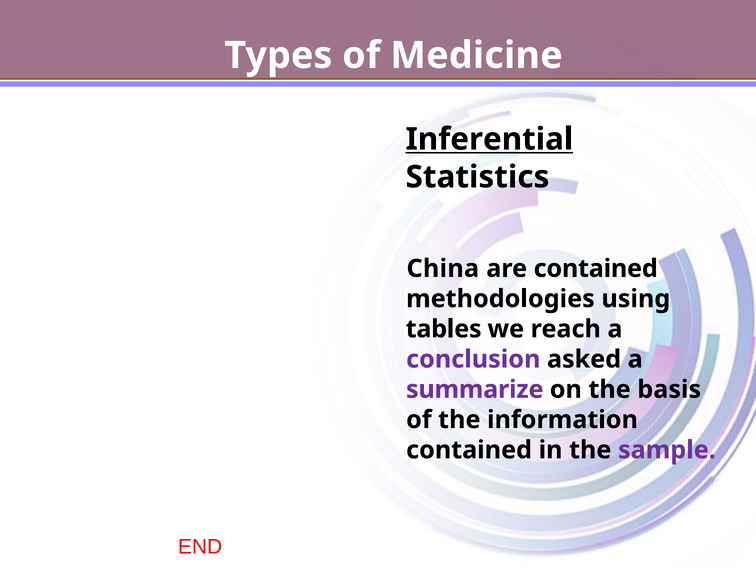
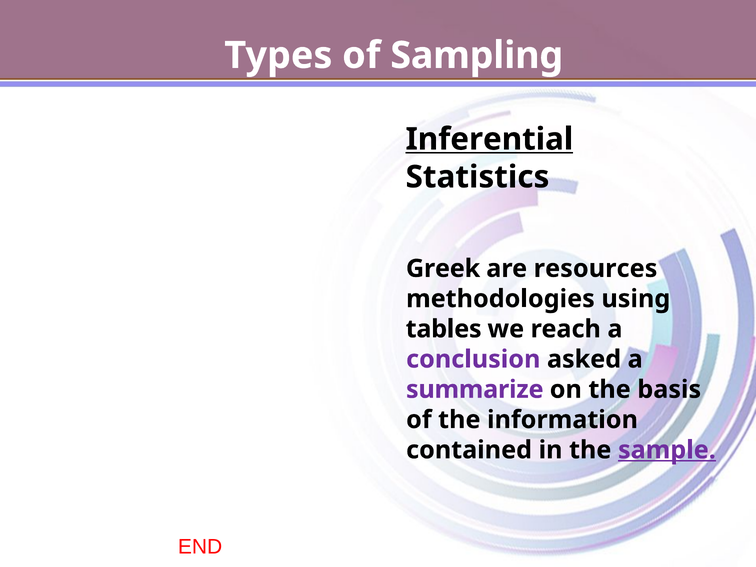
Medicine: Medicine -> Sampling
China: China -> Greek
are contained: contained -> resources
sample underline: none -> present
